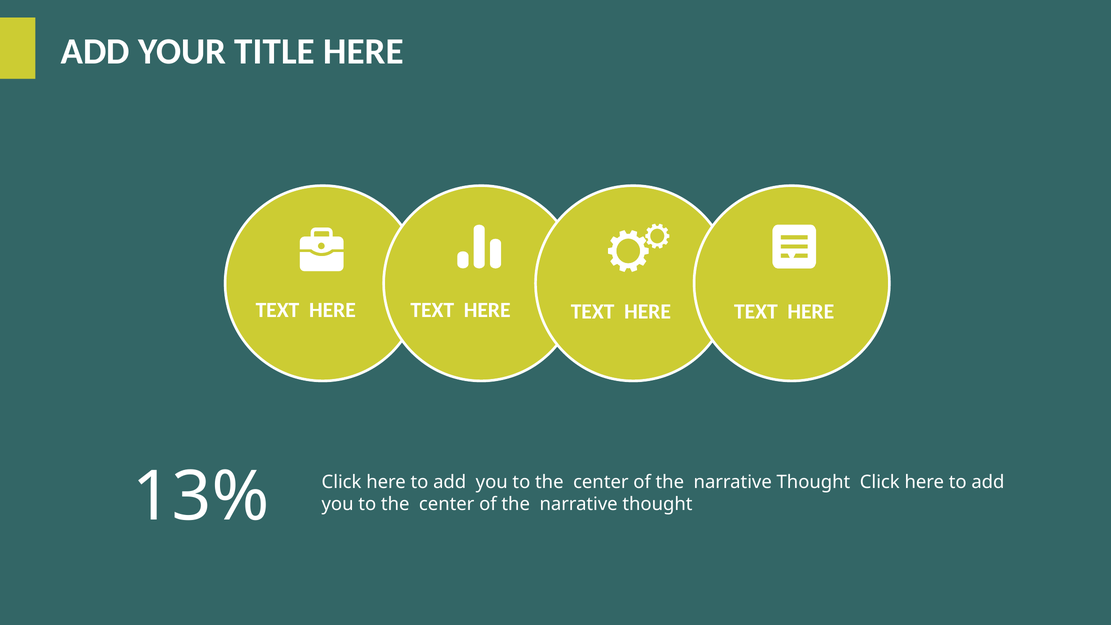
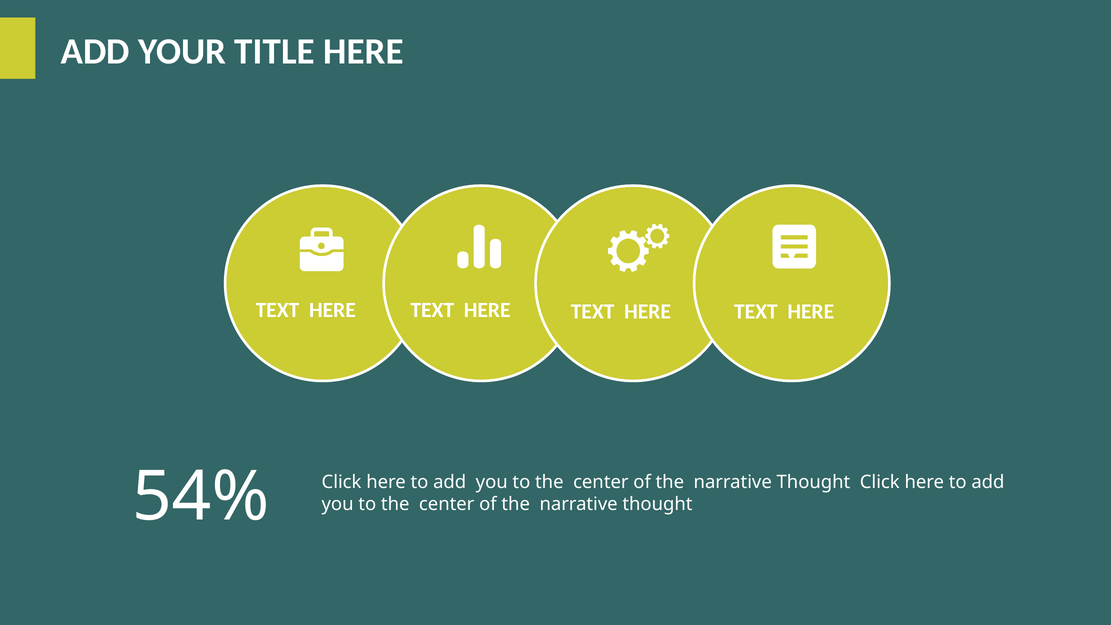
13%: 13% -> 54%
